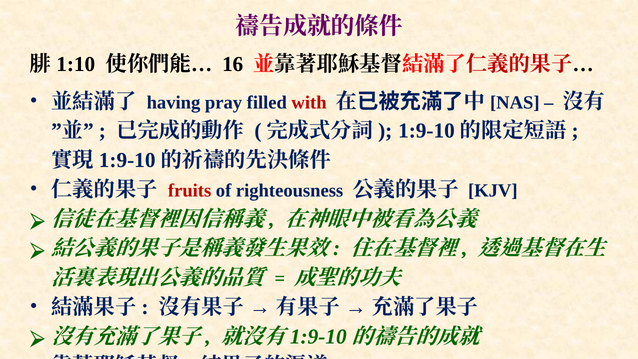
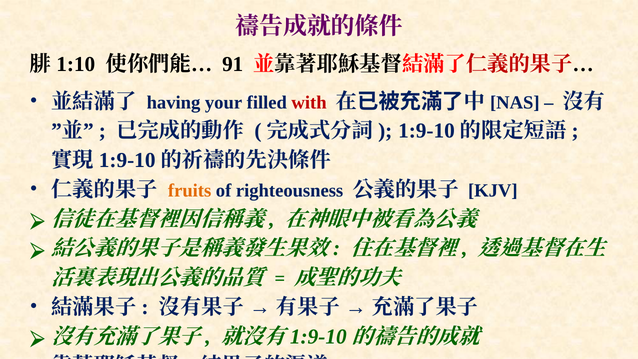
16: 16 -> 91
pray: pray -> your
fruits colour: red -> orange
